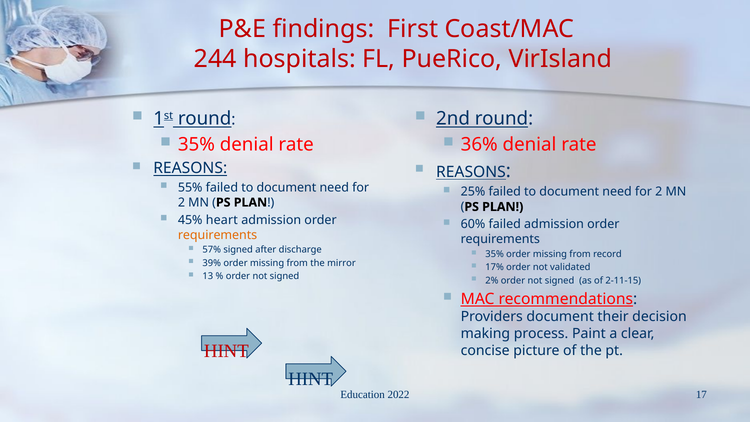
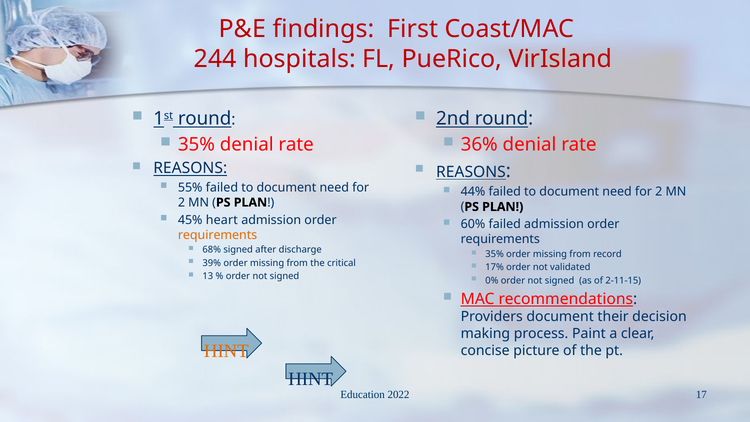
25%: 25% -> 44%
57%: 57% -> 68%
mirror: mirror -> critical
2%: 2% -> 0%
HINT at (226, 351) colour: red -> orange
